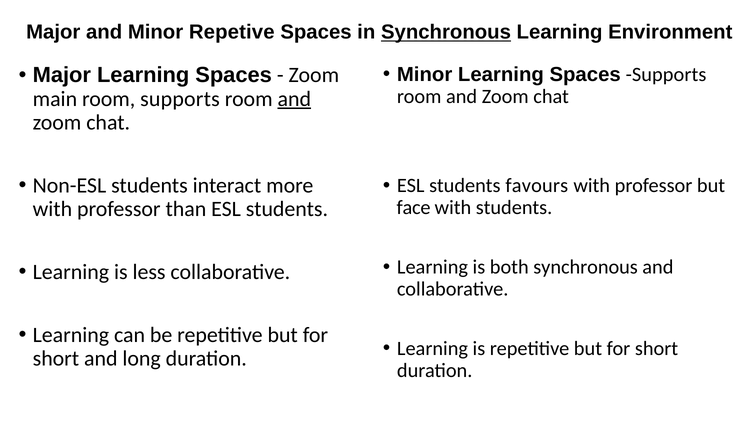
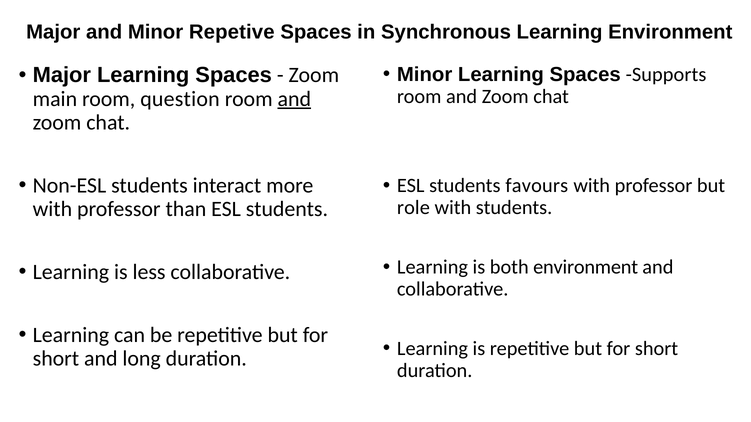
Synchronous at (446, 32) underline: present -> none
room supports: supports -> question
face: face -> role
both synchronous: synchronous -> environment
